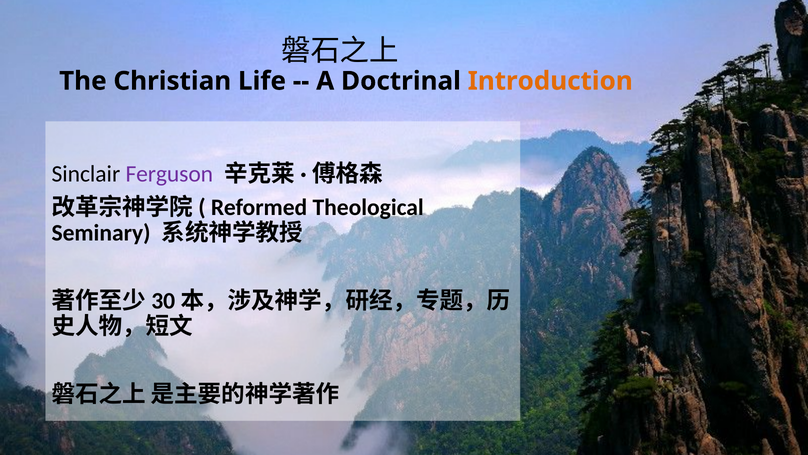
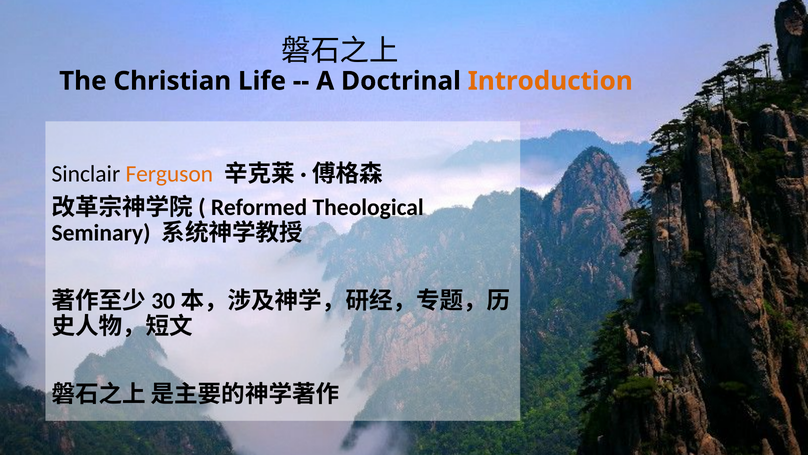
Ferguson colour: purple -> orange
